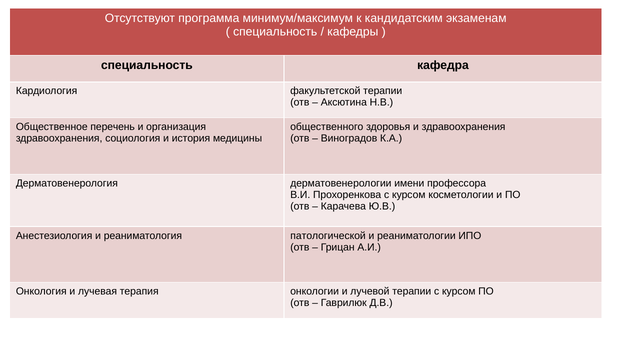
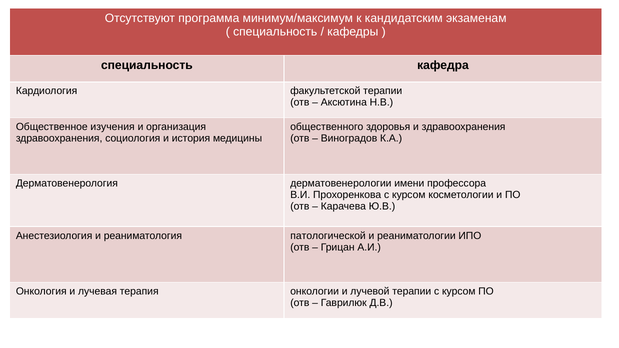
перечень: перечень -> изучения
